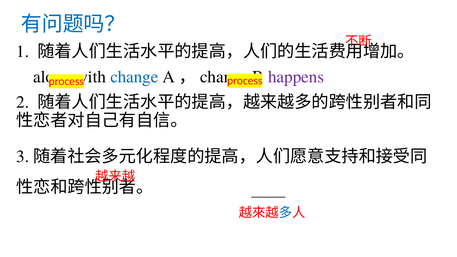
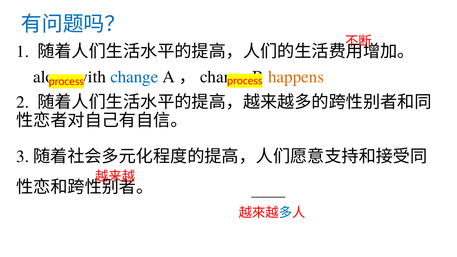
happens colour: purple -> orange
